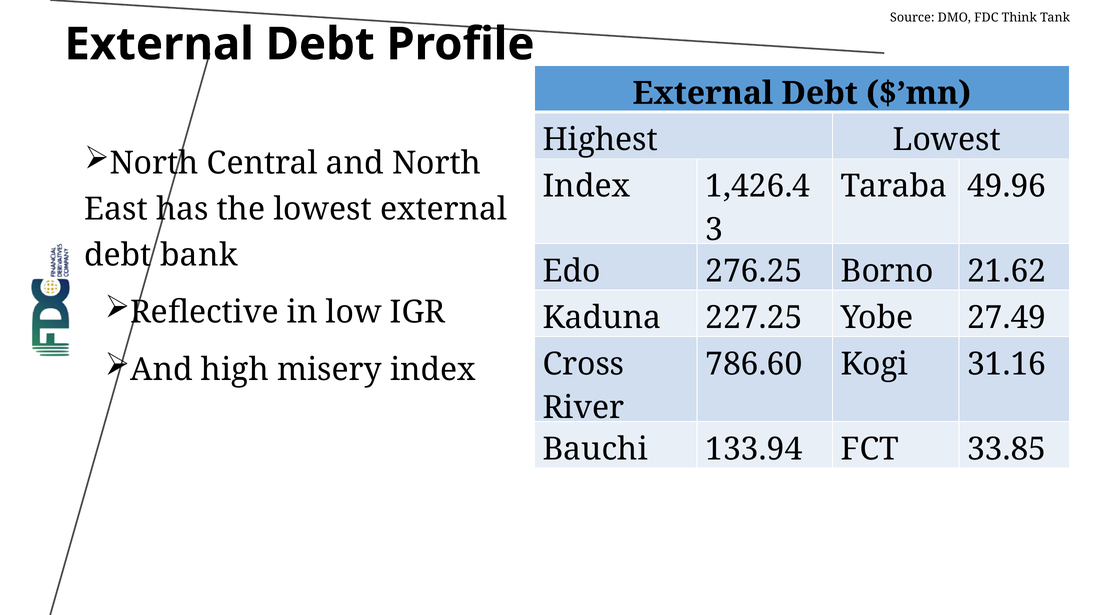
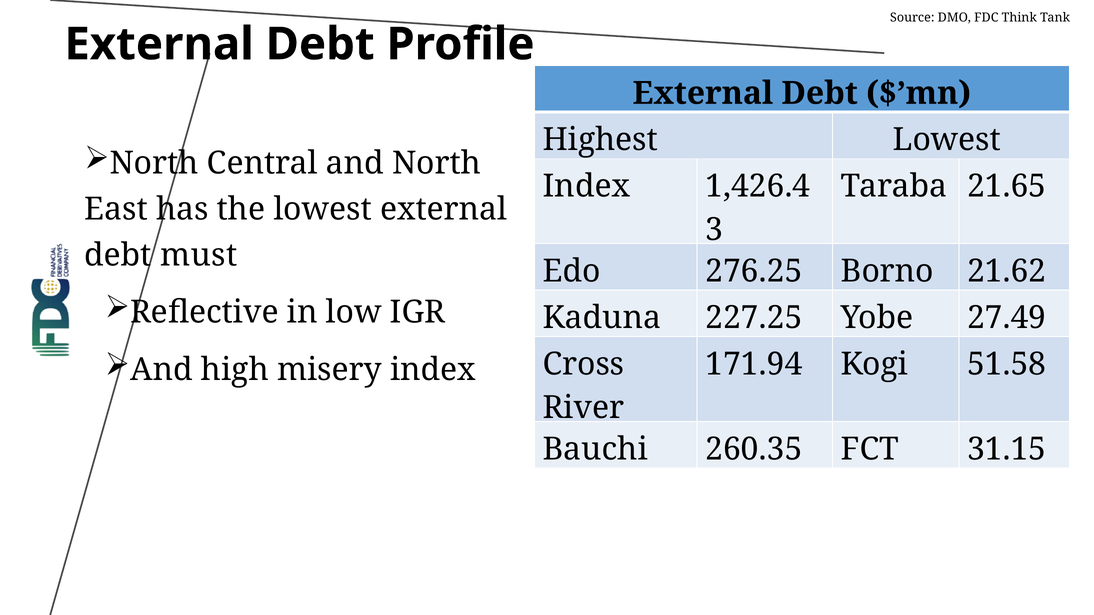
49.96: 49.96 -> 21.65
bank: bank -> must
786.60: 786.60 -> 171.94
31.16: 31.16 -> 51.58
133.94: 133.94 -> 260.35
33.85: 33.85 -> 31.15
